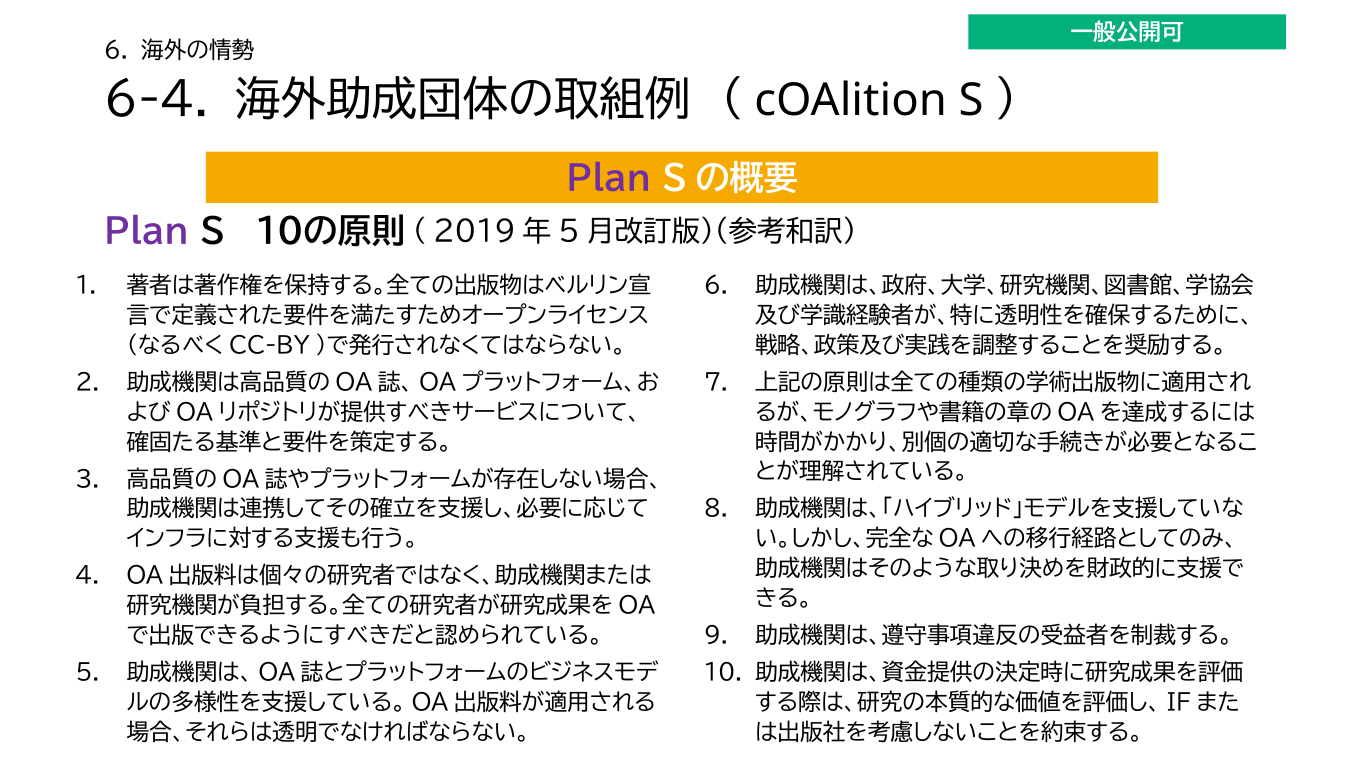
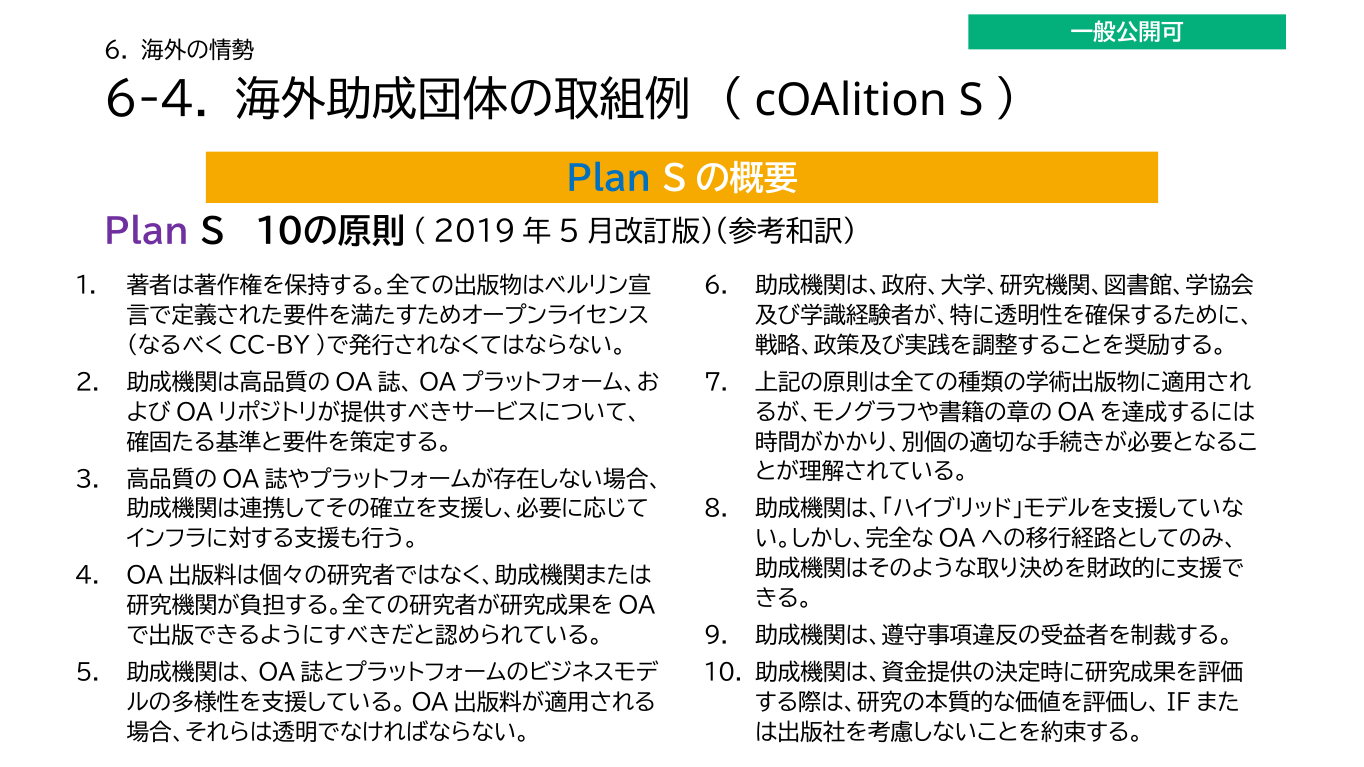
Plan at (609, 180) colour: purple -> blue
